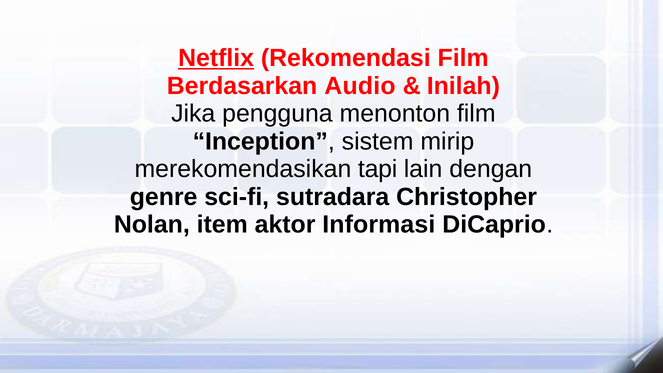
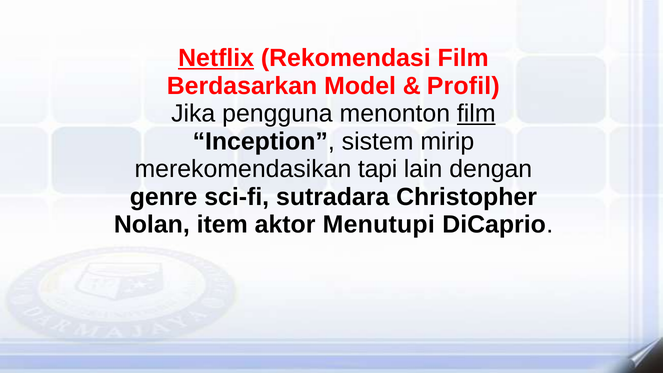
Audio: Audio -> Model
Inilah: Inilah -> Profil
film at (476, 114) underline: none -> present
Informasi: Informasi -> Menutupi
